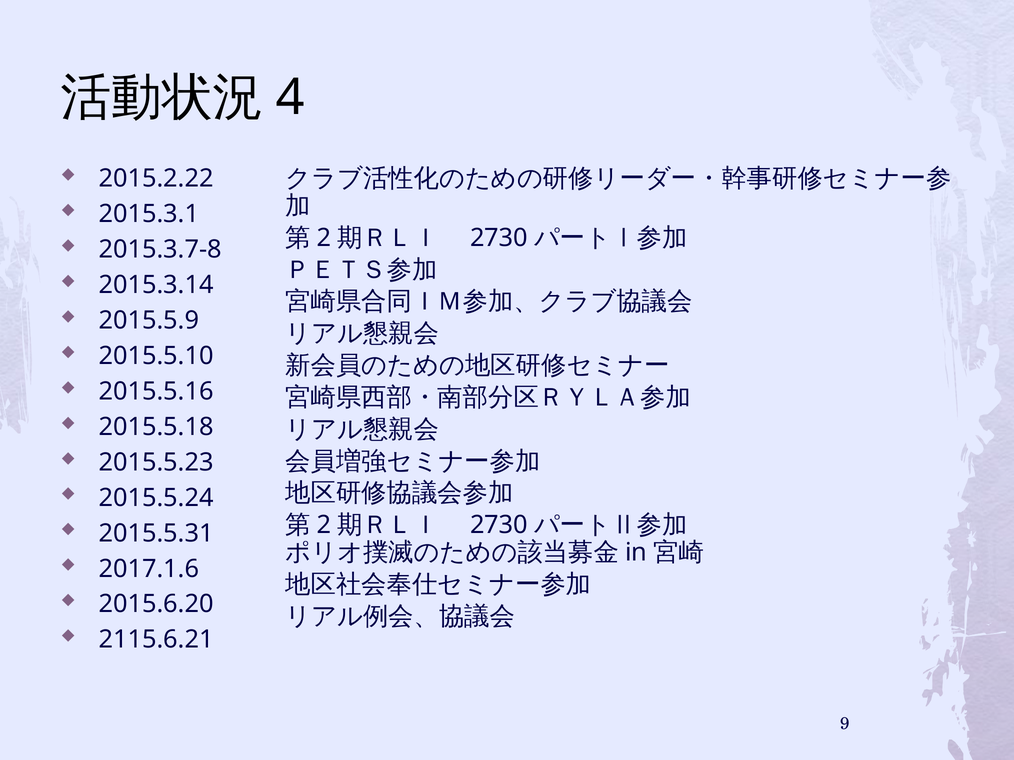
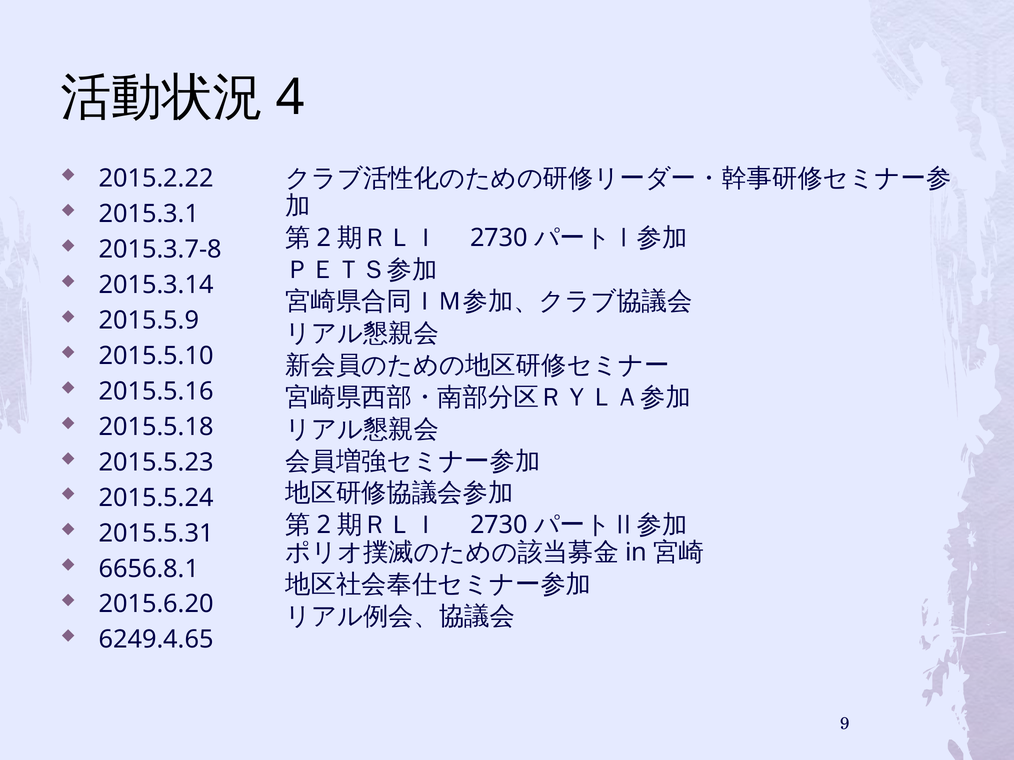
2017.1.6: 2017.1.6 -> 6656.8.1
2115.6.21: 2115.6.21 -> 6249.4.65
